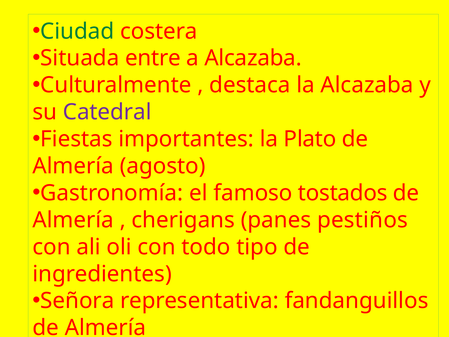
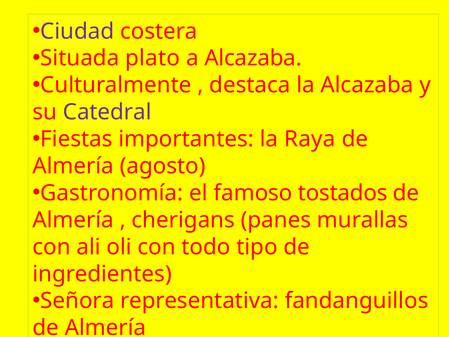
Ciudad colour: green -> purple
entre: entre -> plato
Plato: Plato -> Raya
pestiños: pestiños -> murallas
